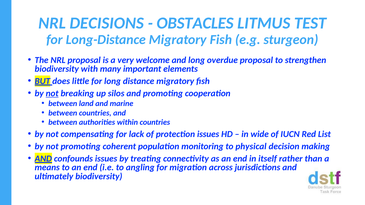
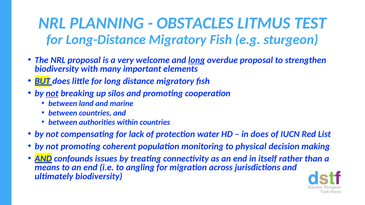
DECISIONS: DECISIONS -> PLANNING
long at (197, 60) underline: none -> present
protection issues: issues -> water
in wide: wide -> does
